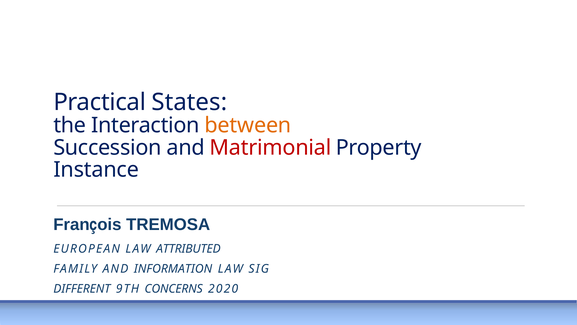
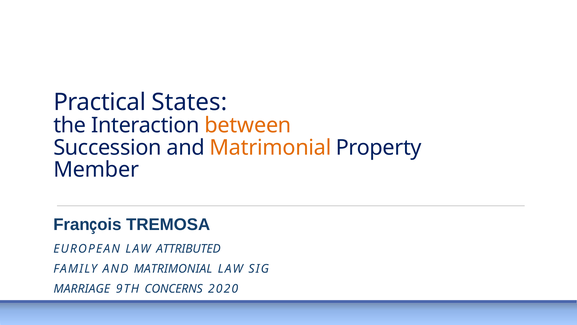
Matrimonial at (270, 147) colour: red -> orange
Instance: Instance -> Member
FAMILY AND INFORMATION: INFORMATION -> MATRIMONIAL
DIFFERENT: DIFFERENT -> MARRIAGE
